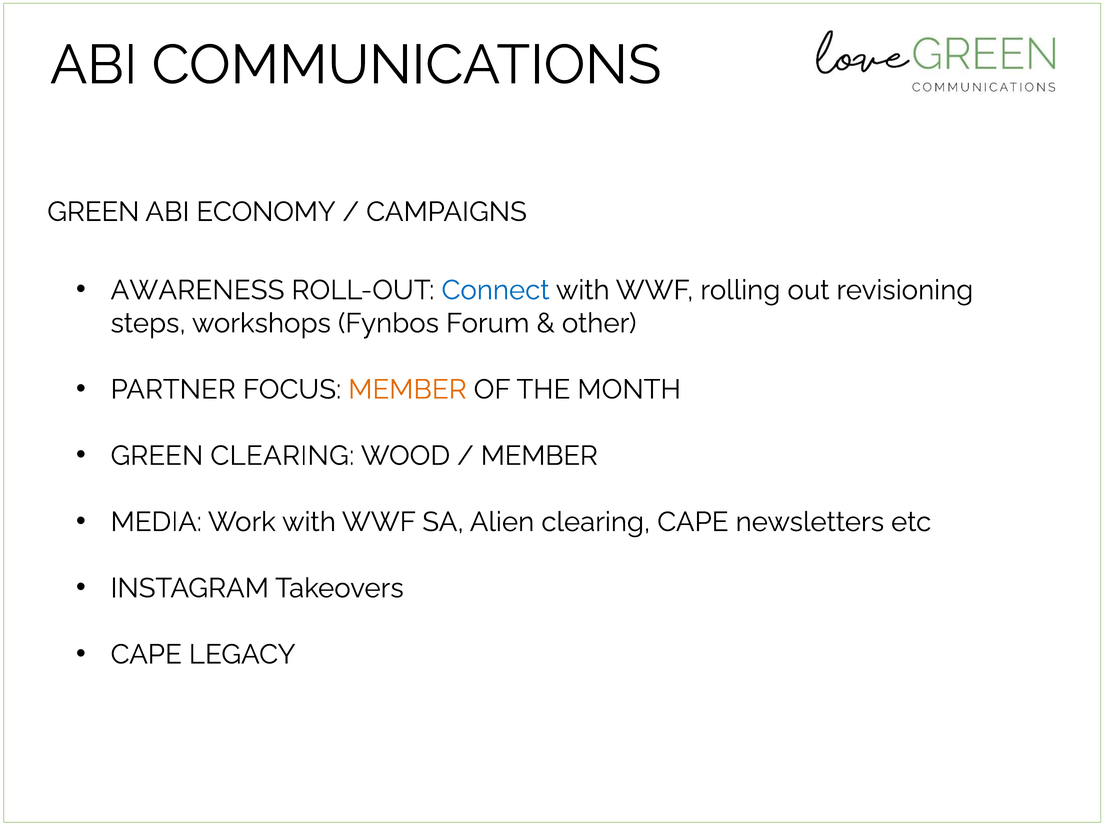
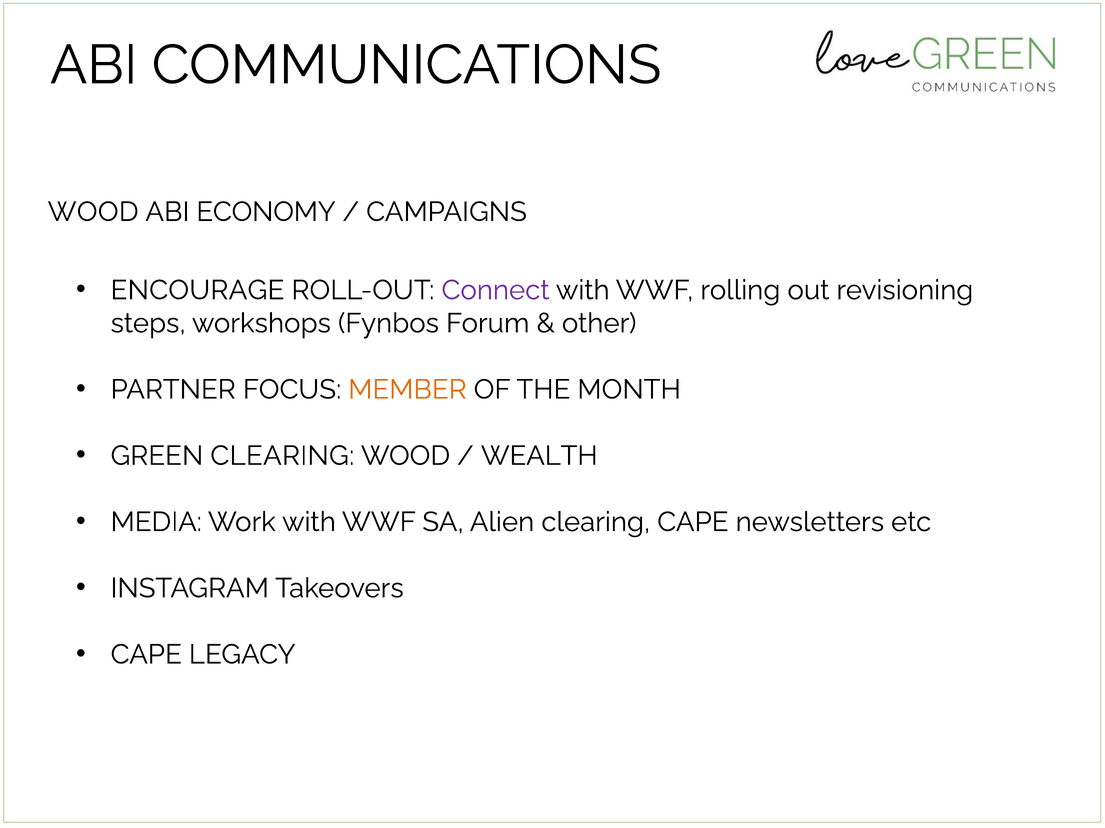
GREEN at (93, 212): GREEN -> WOOD
AWARENESS: AWARENESS -> ENCOURAGE
Connect colour: blue -> purple
MEMBER at (539, 456): MEMBER -> WEALTH
